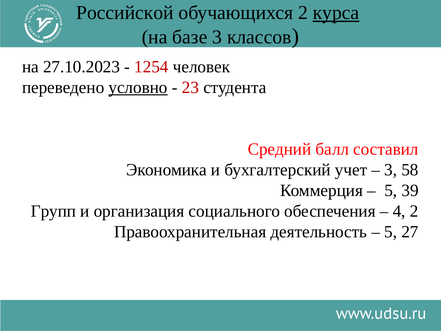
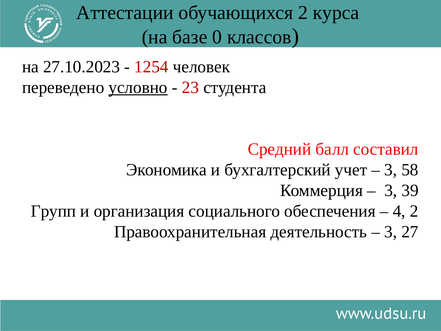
Российской: Российской -> Аттестации
курса underline: present -> none
базе 3: 3 -> 0
5 at (391, 190): 5 -> 3
5 at (391, 232): 5 -> 3
